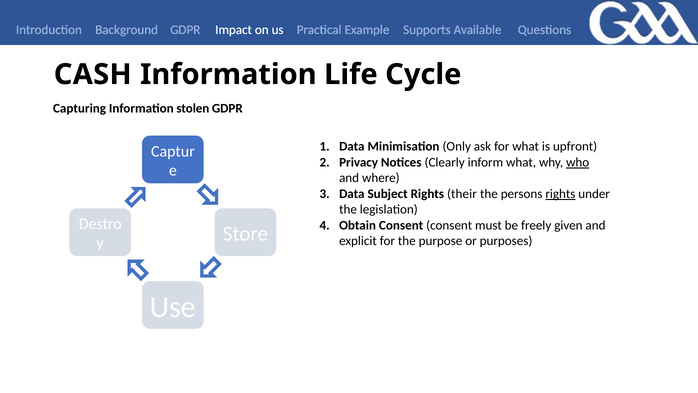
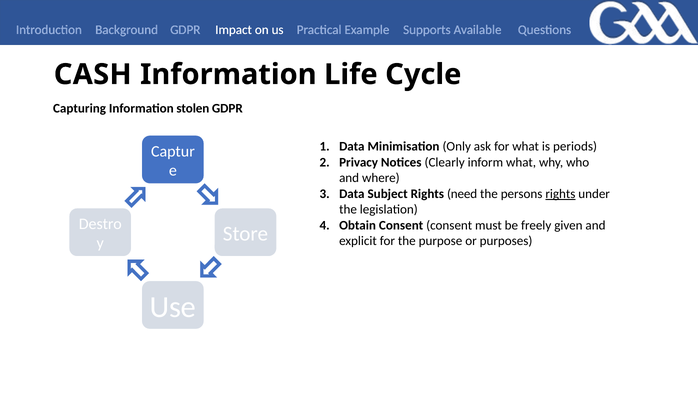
upfront: upfront -> periods
who underline: present -> none
their: their -> need
